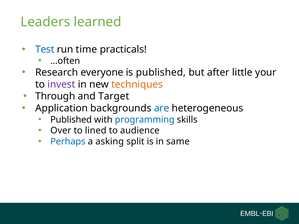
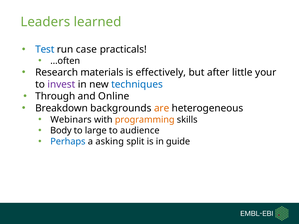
time: time -> case
everyone: everyone -> materials
is published: published -> effectively
techniques colour: orange -> blue
Target: Target -> Online
Application: Application -> Breakdown
are colour: blue -> orange
Published at (71, 120): Published -> Webinars
programming colour: blue -> orange
Over: Over -> Body
lined: lined -> large
same: same -> guide
